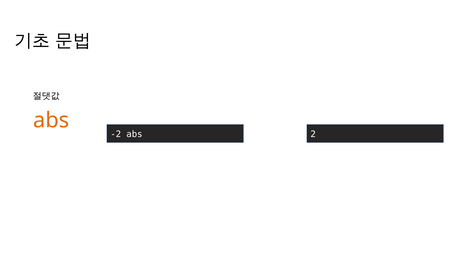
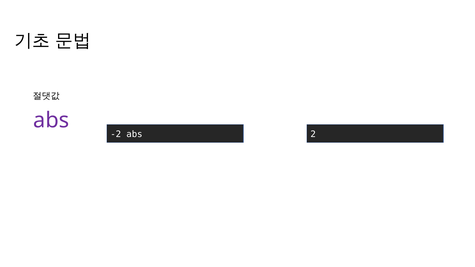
abs at (51, 120) colour: orange -> purple
